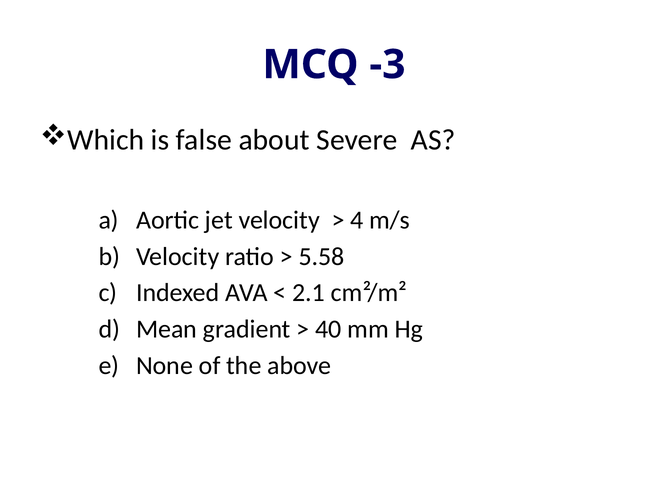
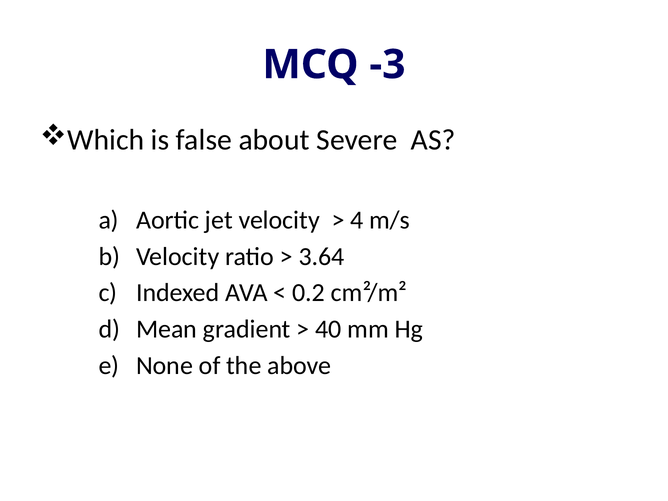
5.58: 5.58 -> 3.64
2.1: 2.1 -> 0.2
